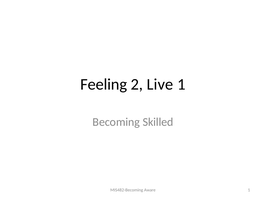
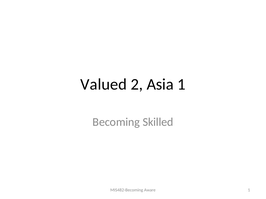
Feeling: Feeling -> Valued
Live: Live -> Asia
